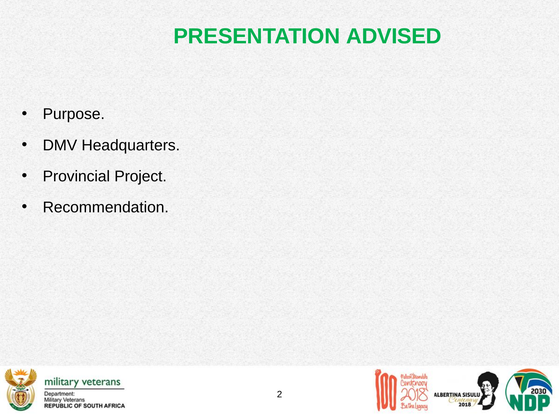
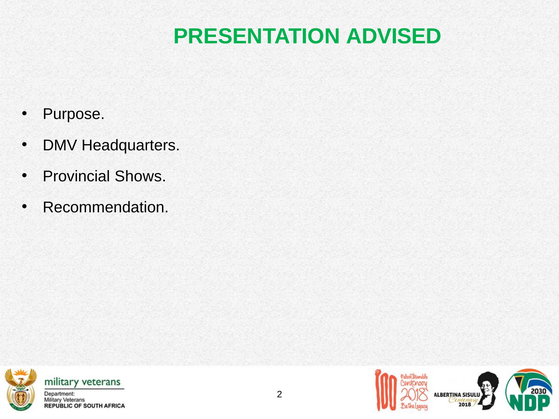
Project: Project -> Shows
